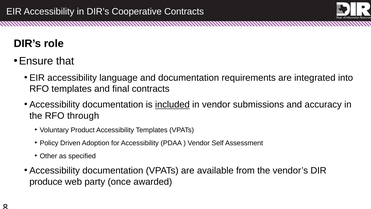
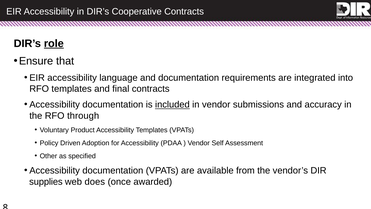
role underline: none -> present
produce: produce -> supplies
party: party -> does
